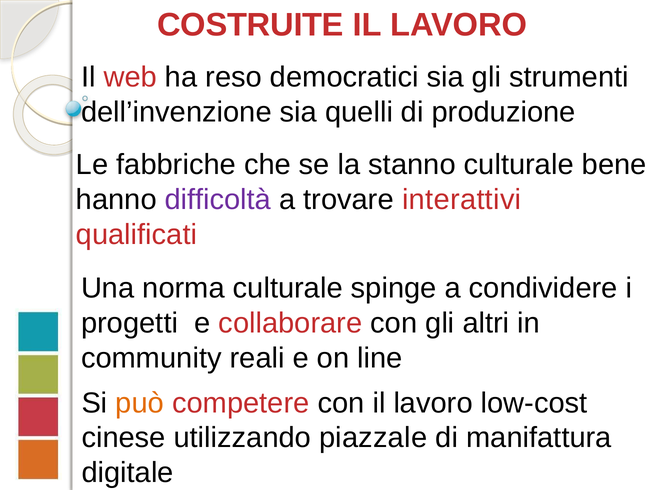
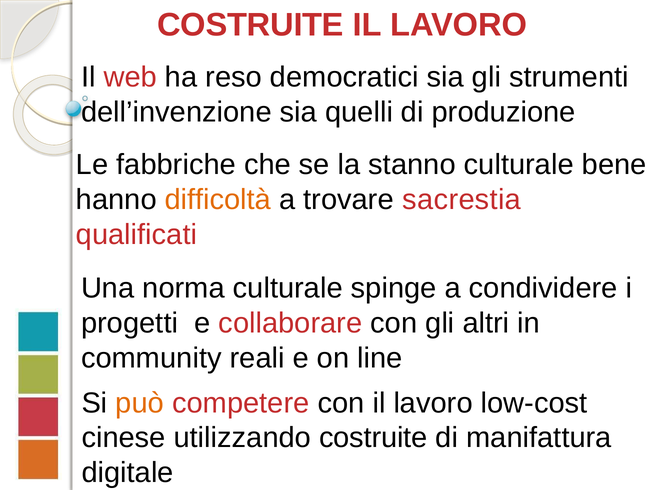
difficoltà colour: purple -> orange
interattivi: interattivi -> sacrestia
utilizzando piazzale: piazzale -> costruite
